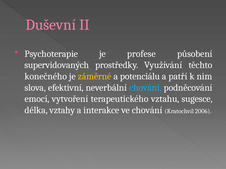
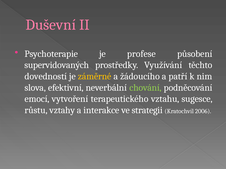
konečného: konečného -> dovedností
potenciálu: potenciálu -> žádoucího
chování at (145, 88) colour: light blue -> light green
délka: délka -> růstu
ve chování: chování -> strategii
